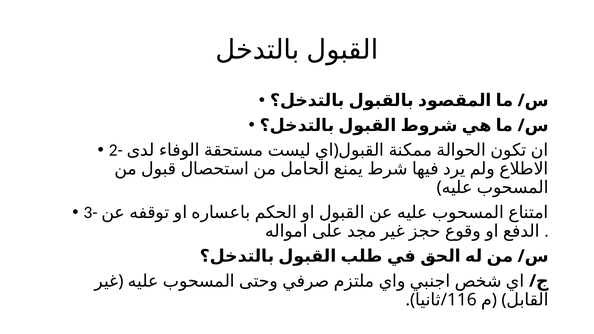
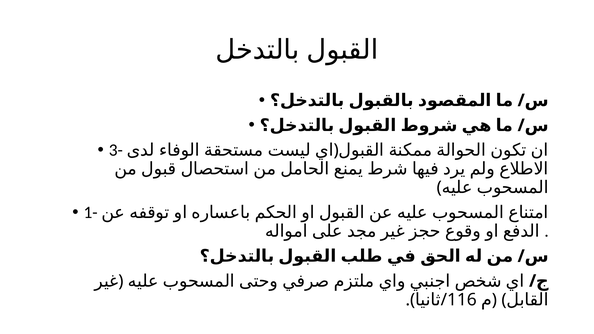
2-: 2- -> 3-
3-: 3- -> 1-
